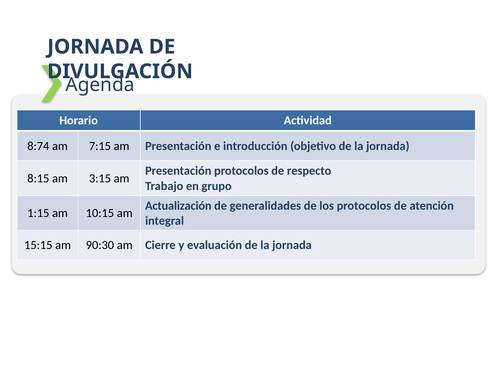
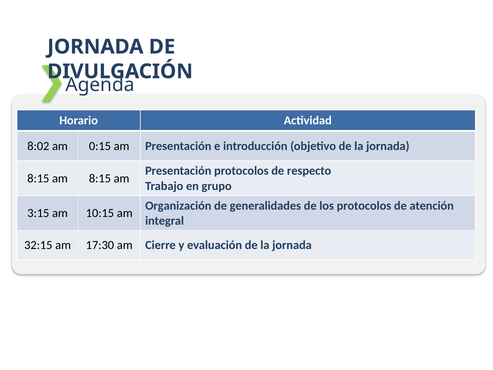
8:74: 8:74 -> 8:02
7:15: 7:15 -> 0:15
am 3:15: 3:15 -> 8:15
Actualización: Actualización -> Organización
1:15: 1:15 -> 3:15
15:15: 15:15 -> 32:15
90:30: 90:30 -> 17:30
